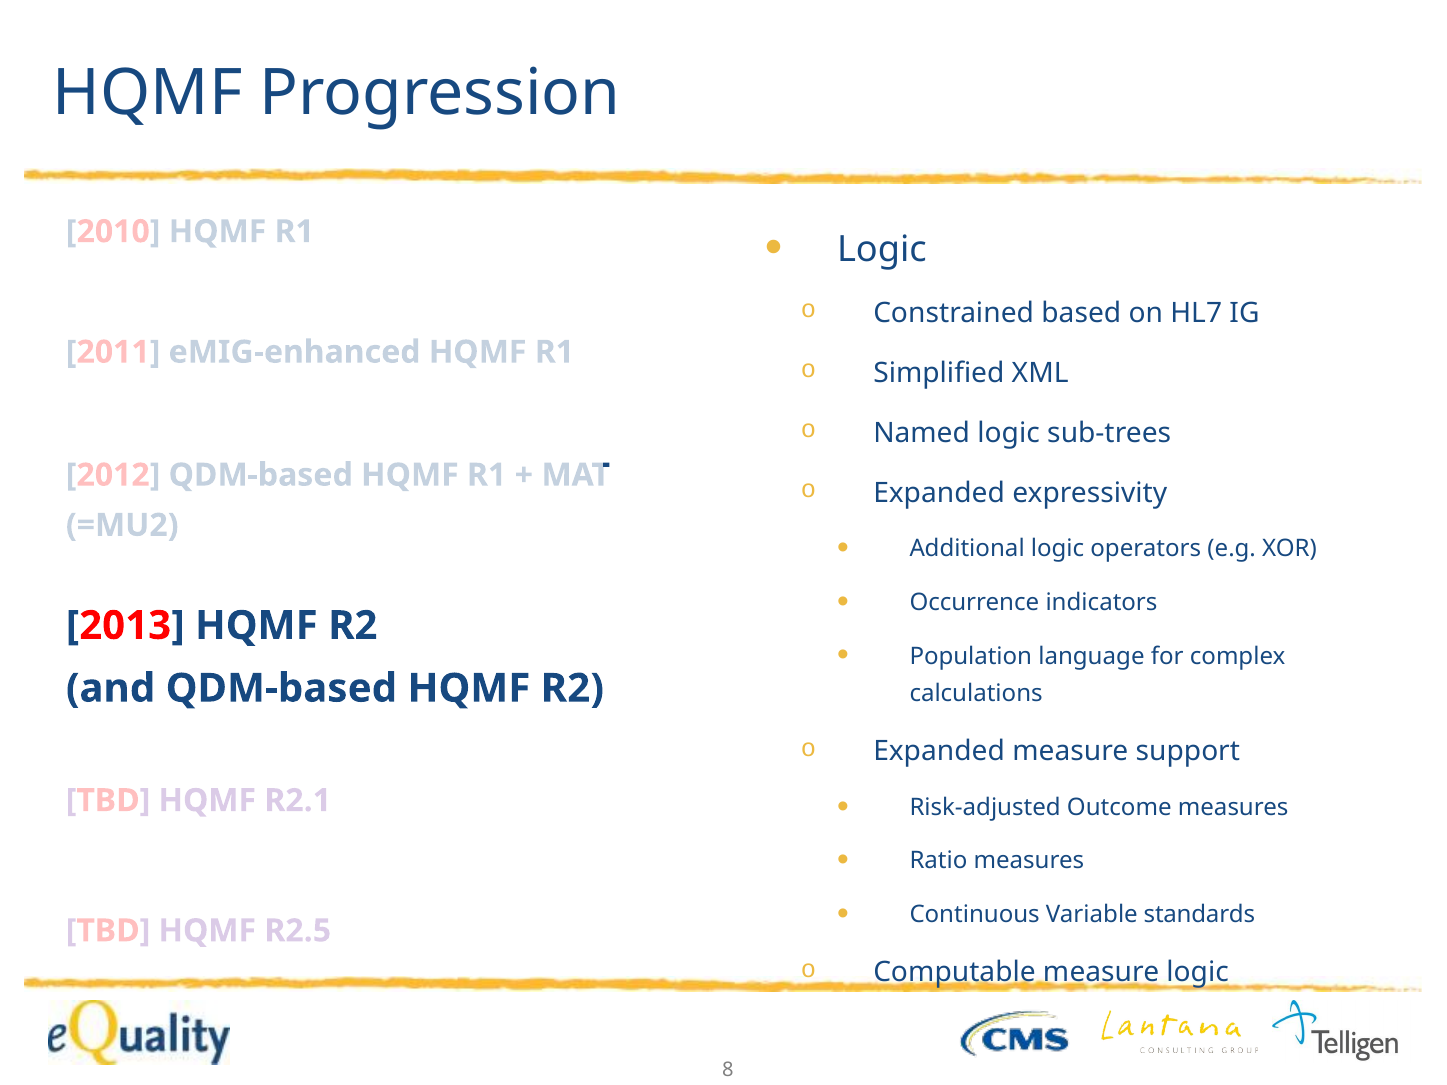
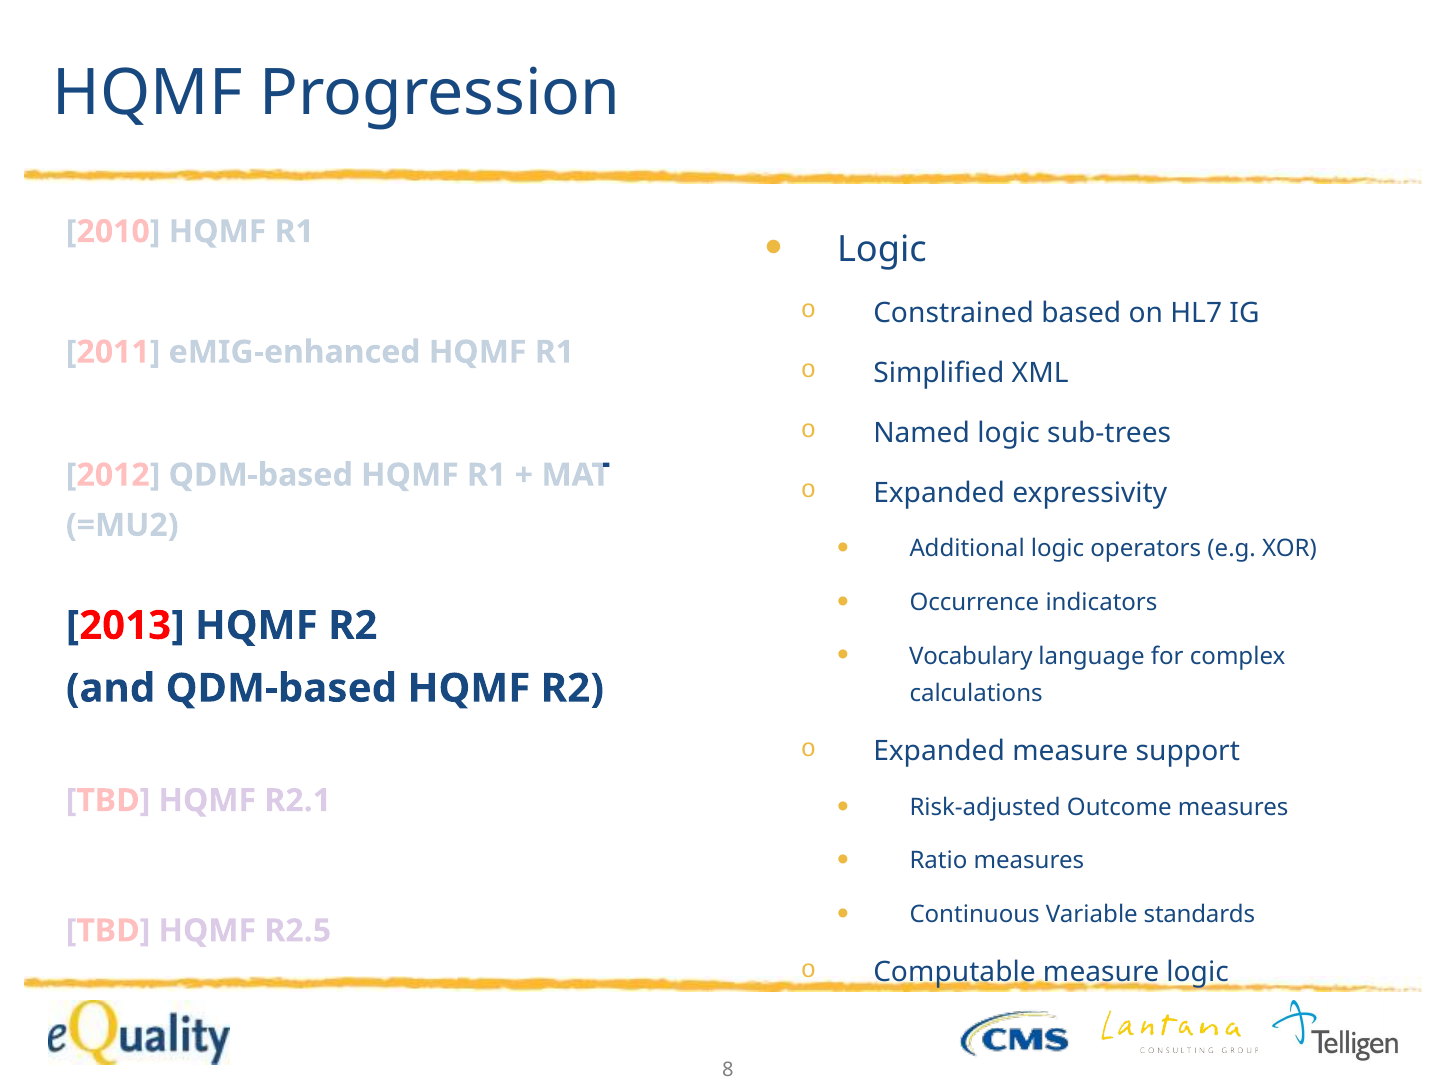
Population: Population -> Vocabulary
